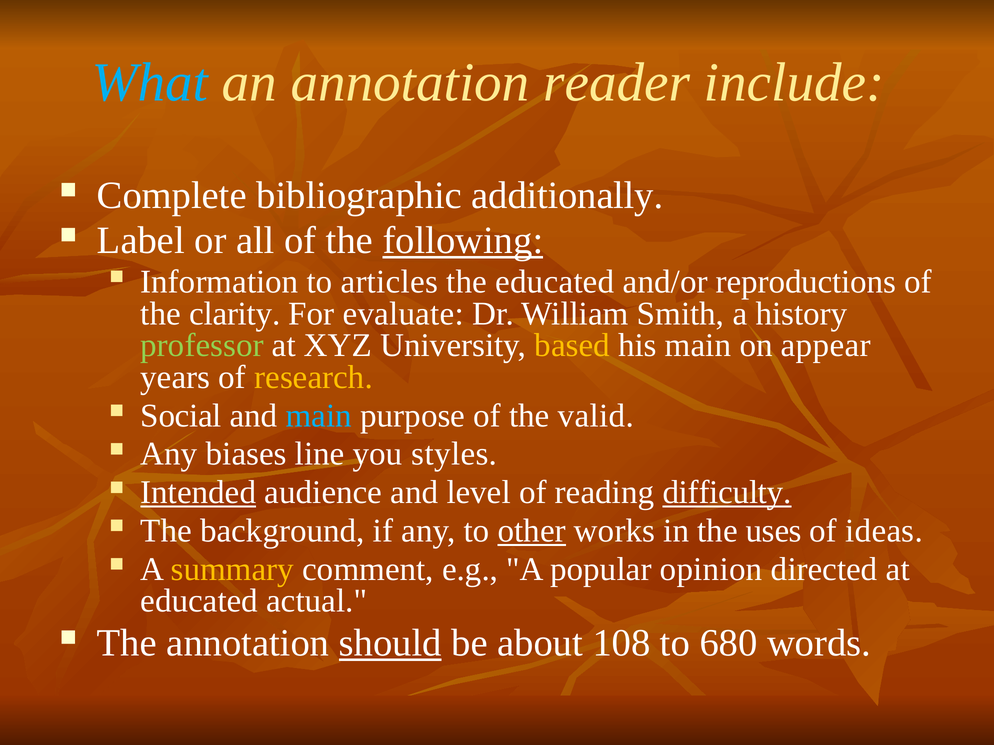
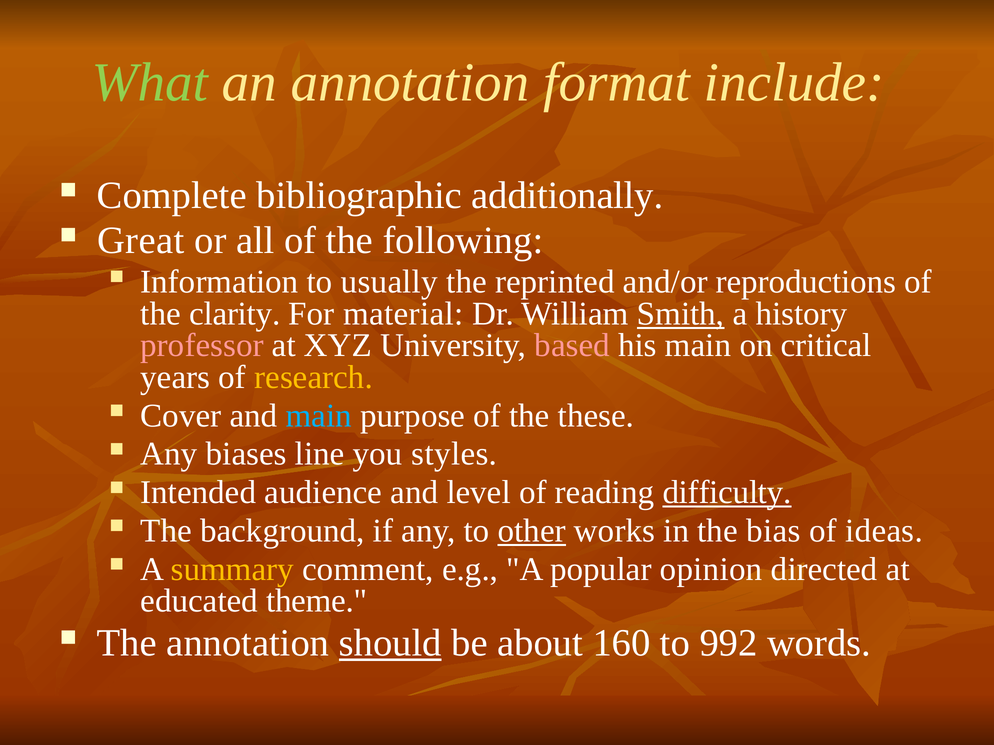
What colour: light blue -> light green
reader: reader -> format
Label: Label -> Great
following underline: present -> none
articles: articles -> usually
the educated: educated -> reprinted
evaluate: evaluate -> material
Smith underline: none -> present
professor colour: light green -> pink
based colour: yellow -> pink
appear: appear -> critical
Social: Social -> Cover
valid: valid -> these
Intended underline: present -> none
uses: uses -> bias
actual: actual -> theme
108: 108 -> 160
680: 680 -> 992
